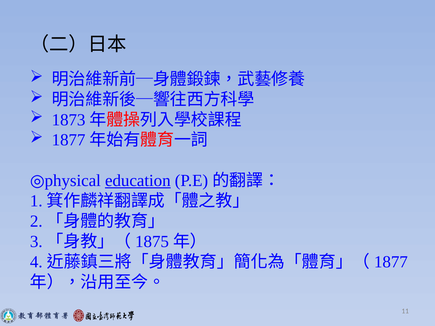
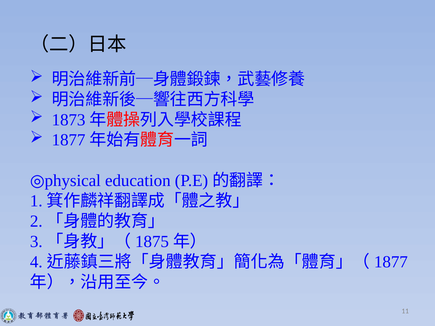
education underline: present -> none
